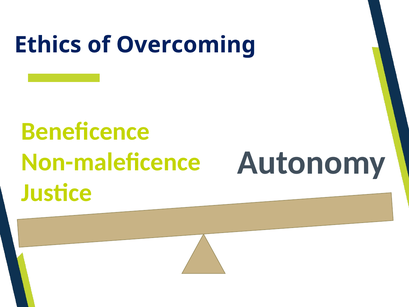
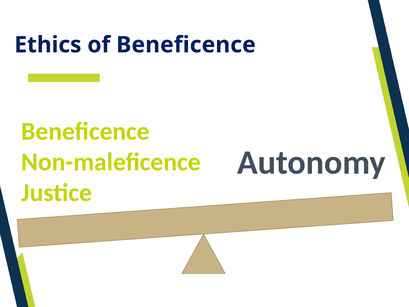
of Overcoming: Overcoming -> Beneficence
